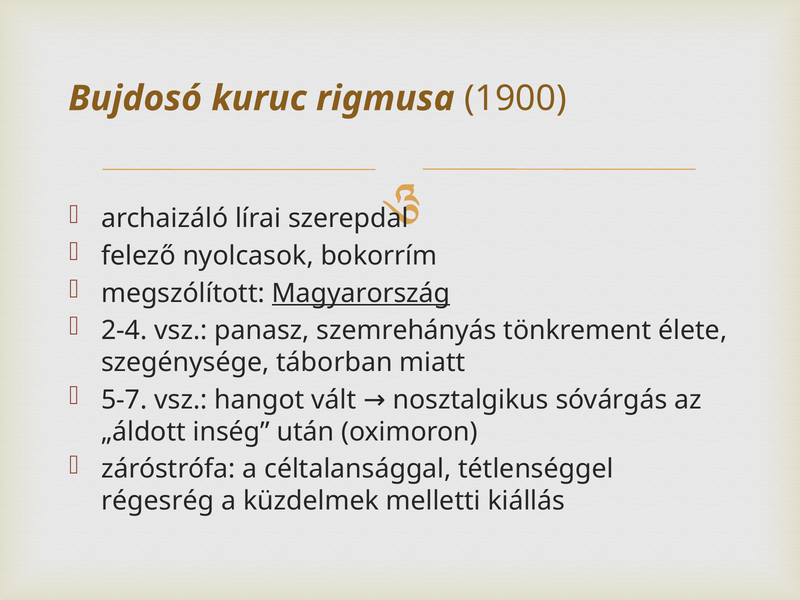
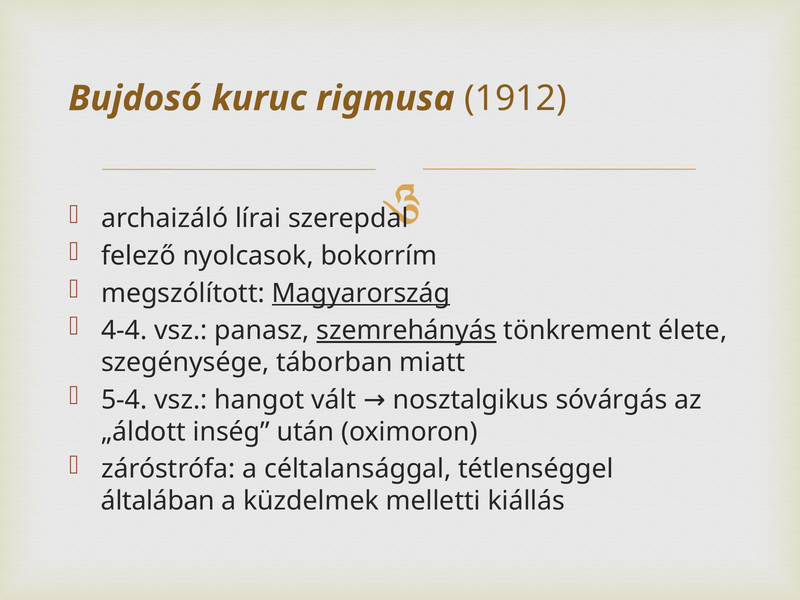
1900: 1900 -> 1912
2-4: 2-4 -> 4-4
szemrehányás underline: none -> present
5-7: 5-7 -> 5-4
régesrég: régesrég -> általában
